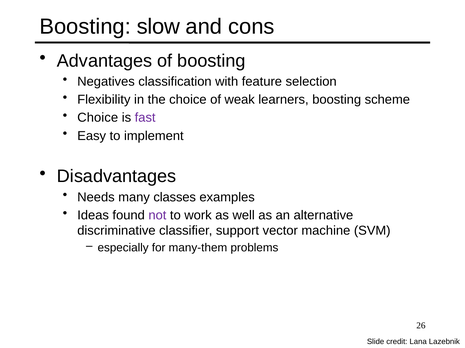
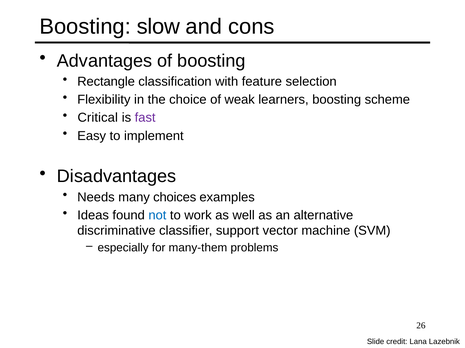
Negatives: Negatives -> Rectangle
Choice at (98, 118): Choice -> Critical
classes: classes -> choices
not colour: purple -> blue
